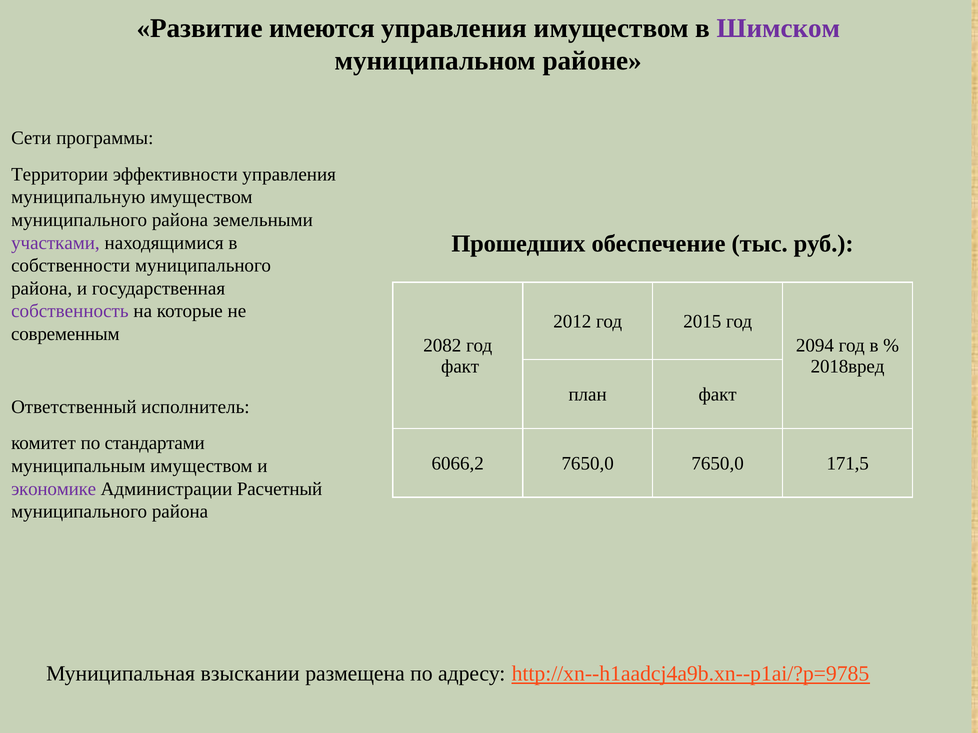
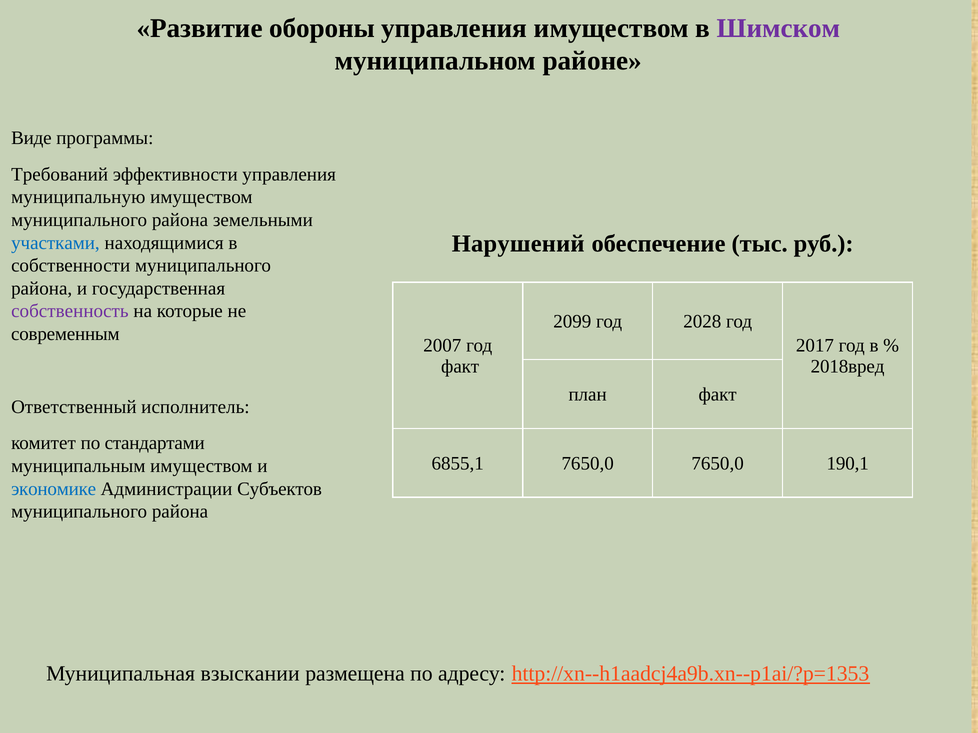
имеются: имеются -> обороны
Сети: Сети -> Виде
Территории: Территории -> Требований
Прошедших: Прошедших -> Нарушений
участками colour: purple -> blue
2012: 2012 -> 2099
2015: 2015 -> 2028
2082: 2082 -> 2007
2094: 2094 -> 2017
6066,2: 6066,2 -> 6855,1
171,5: 171,5 -> 190,1
экономике colour: purple -> blue
Расчетный: Расчетный -> Субъектов
http://xn--h1aadcj4a9b.xn--p1ai/?p=9785: http://xn--h1aadcj4a9b.xn--p1ai/?p=9785 -> http://xn--h1aadcj4a9b.xn--p1ai/?p=1353
